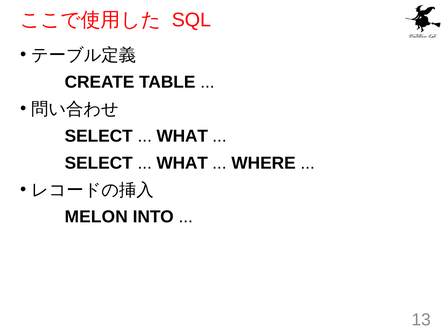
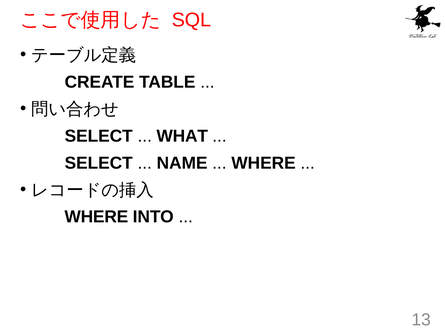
WHAT at (182, 163): WHAT -> NAME
MELON at (96, 217): MELON -> WHERE
